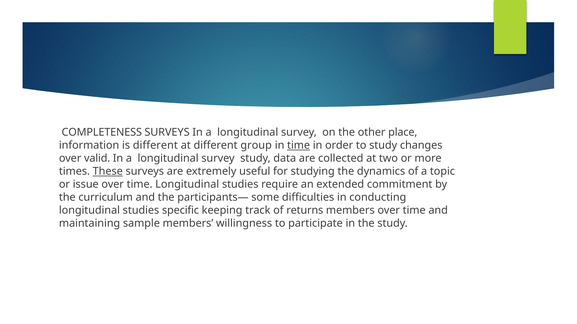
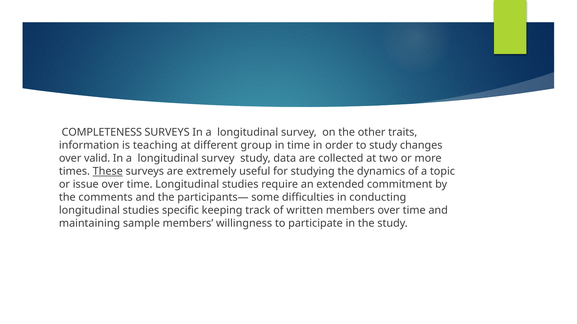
place: place -> traits
is different: different -> teaching
time at (299, 146) underline: present -> none
curriculum: curriculum -> comments
returns: returns -> written
